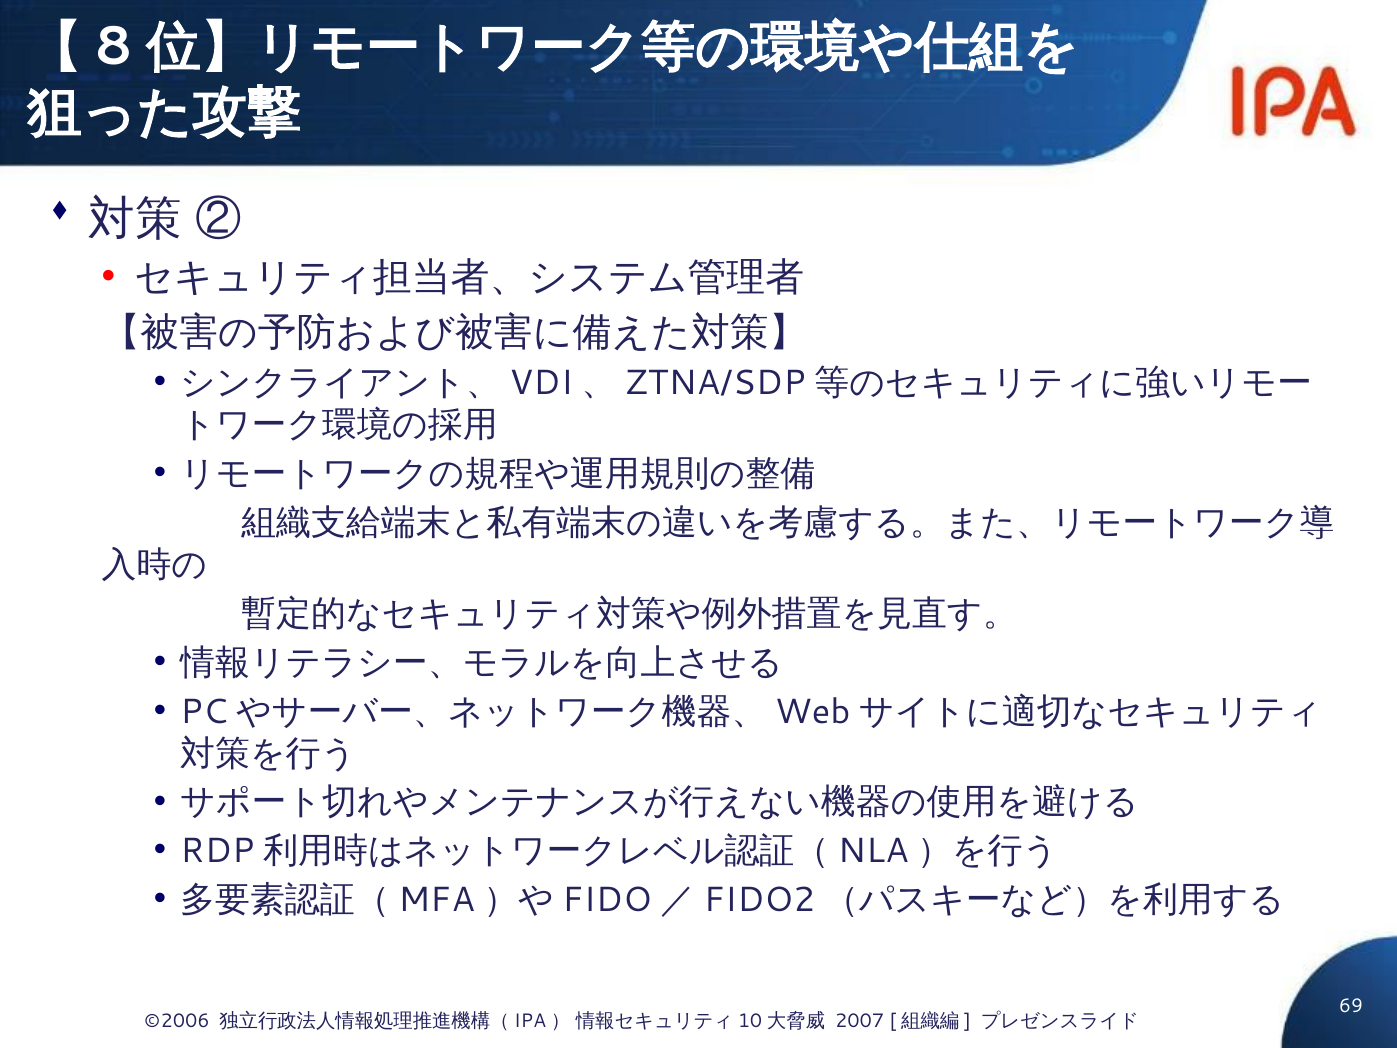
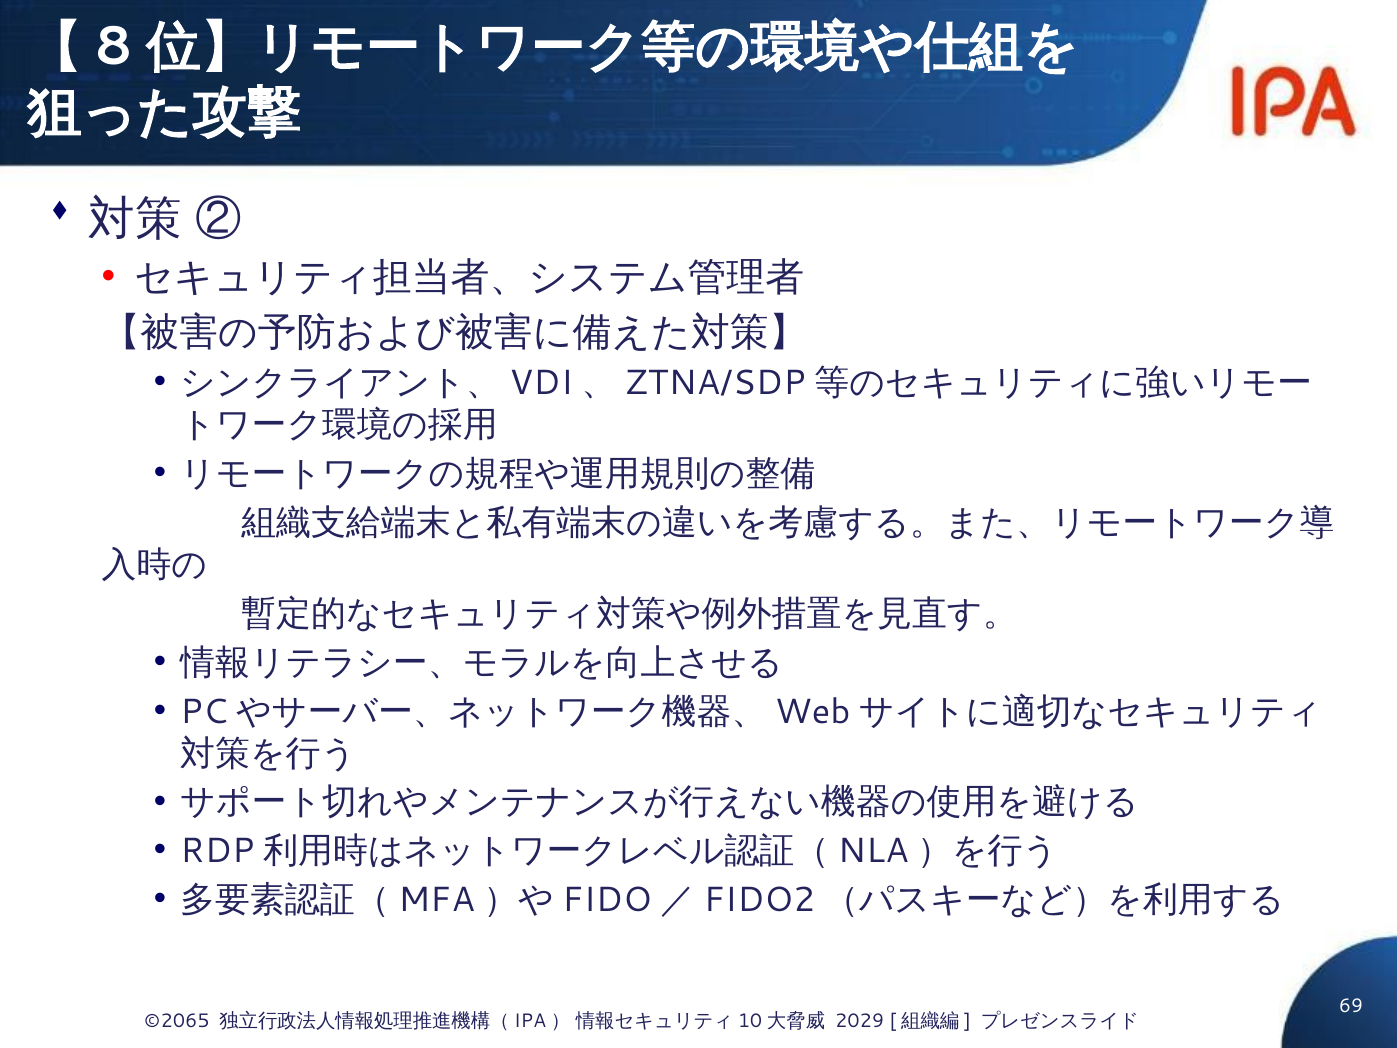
©2006: ©2006 -> ©2065
2007: 2007 -> 2029
